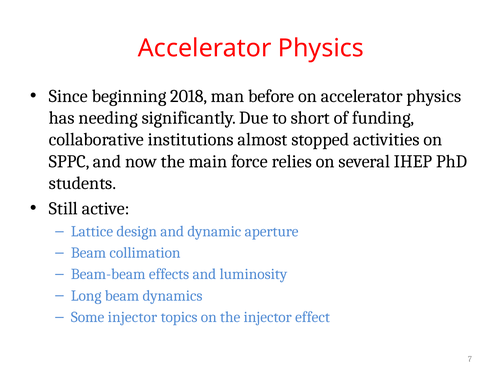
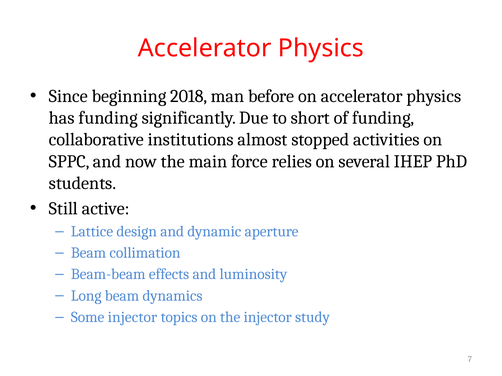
has needing: needing -> funding
effect: effect -> study
